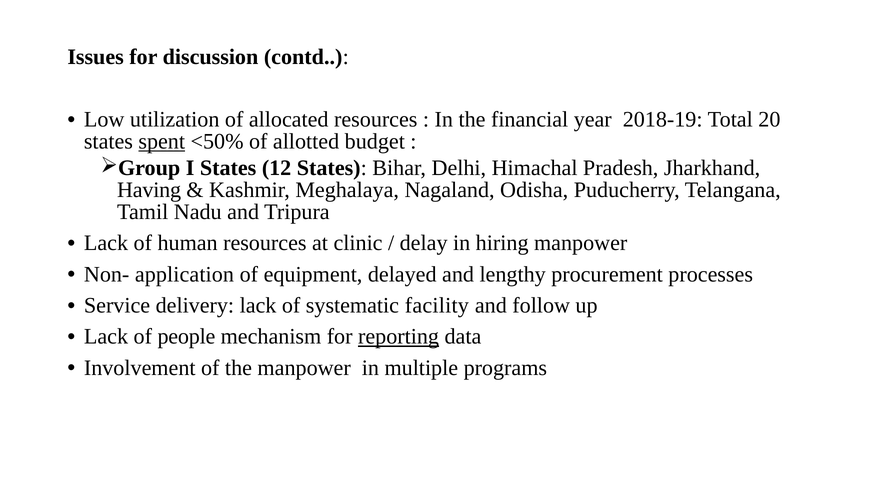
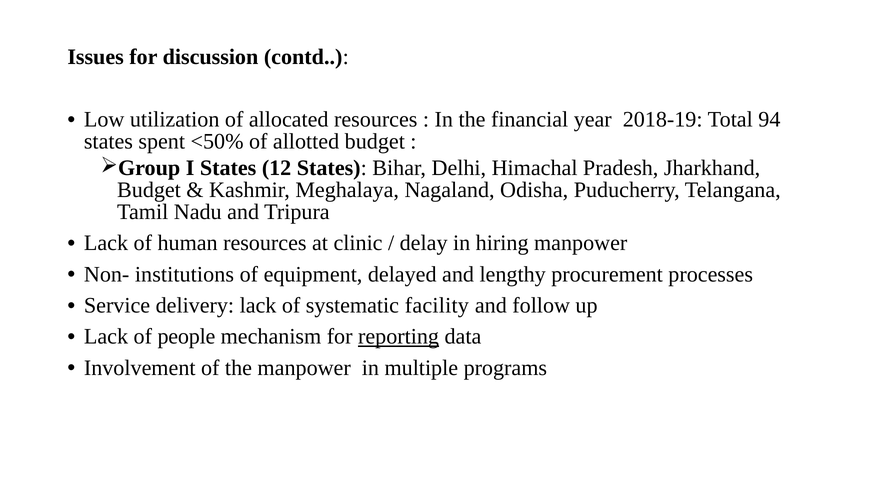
20: 20 -> 94
spent underline: present -> none
Having at (149, 190): Having -> Budget
application: application -> institutions
